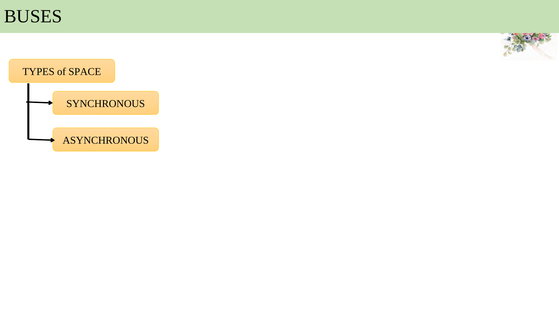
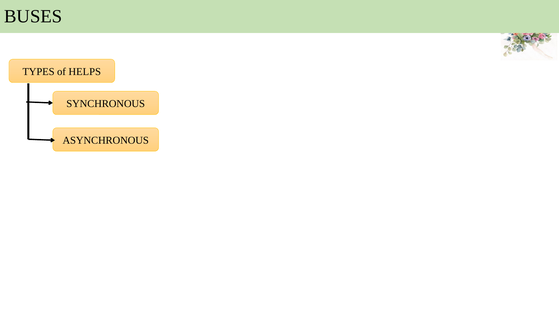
SPACE: SPACE -> HELPS
